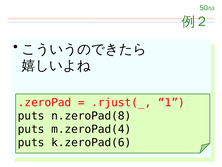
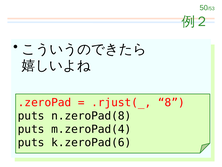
1: 1 -> 8
